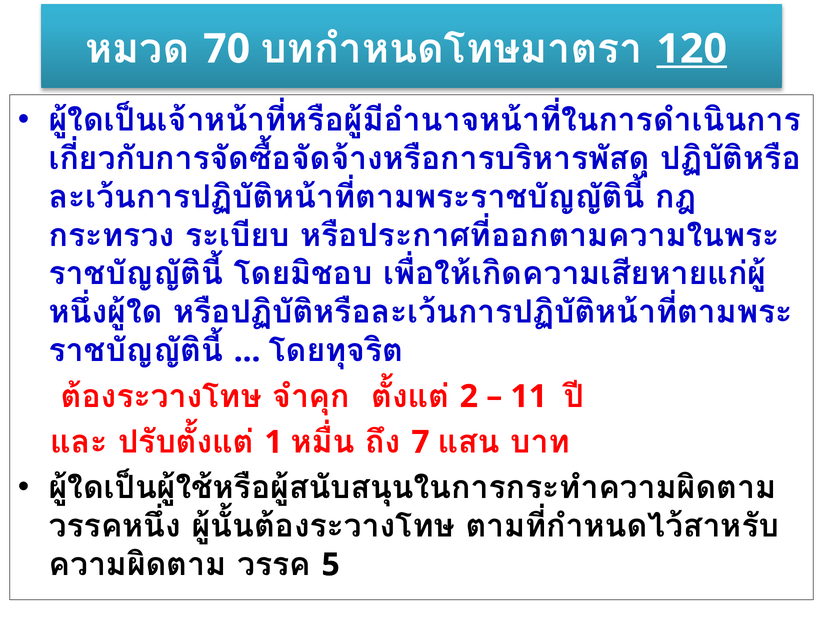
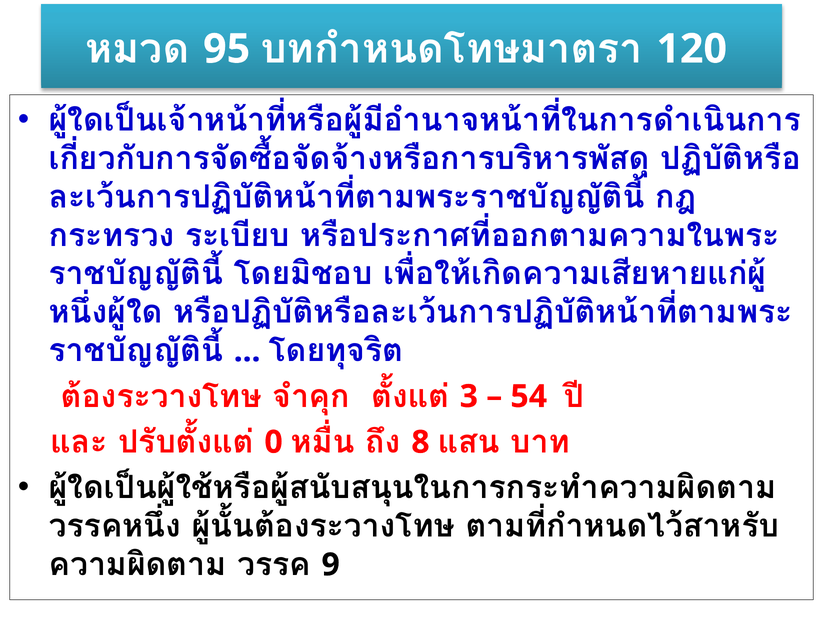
70: 70 -> 95
120 underline: present -> none
2: 2 -> 3
11: 11 -> 54
1: 1 -> 0
7: 7 -> 8
5: 5 -> 9
